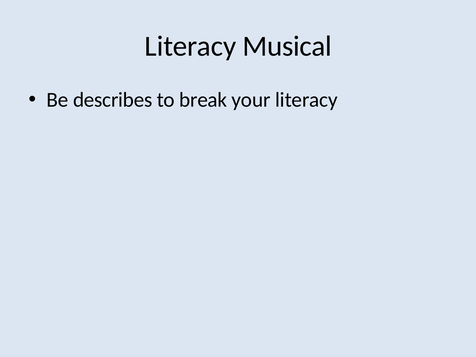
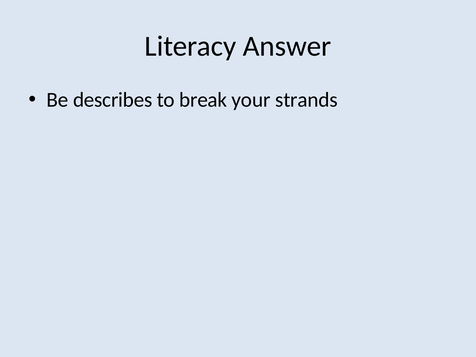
Musical: Musical -> Answer
your literacy: literacy -> strands
